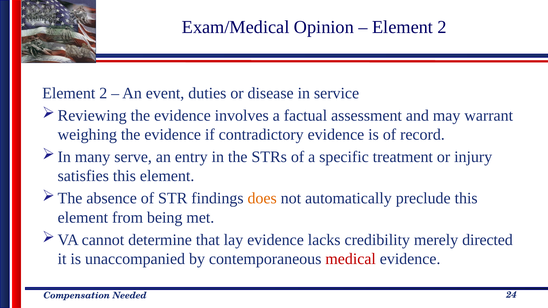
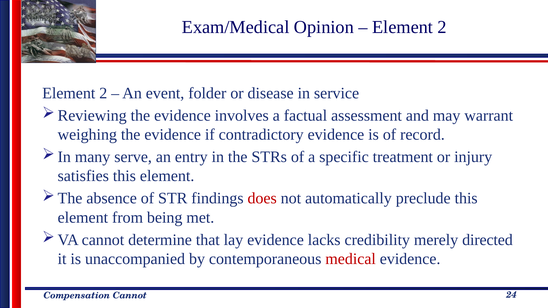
duties: duties -> folder
does colour: orange -> red
Needed at (130, 296): Needed -> Cannot
